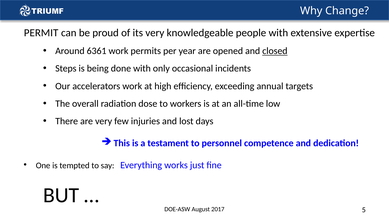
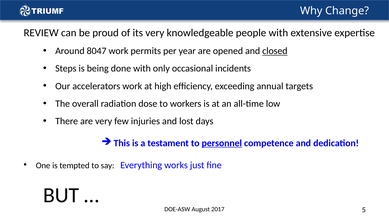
PERMIT: PERMIT -> REVIEW
6361: 6361 -> 8047
personnel underline: none -> present
